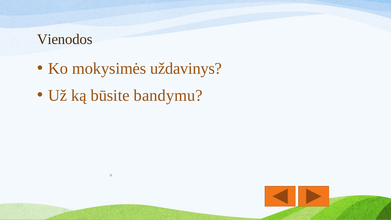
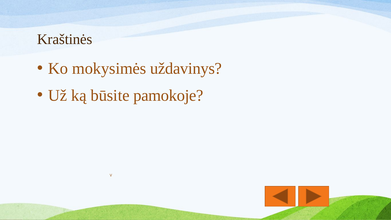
Vienodos: Vienodos -> Kraštinės
bandymu: bandymu -> pamokoje
